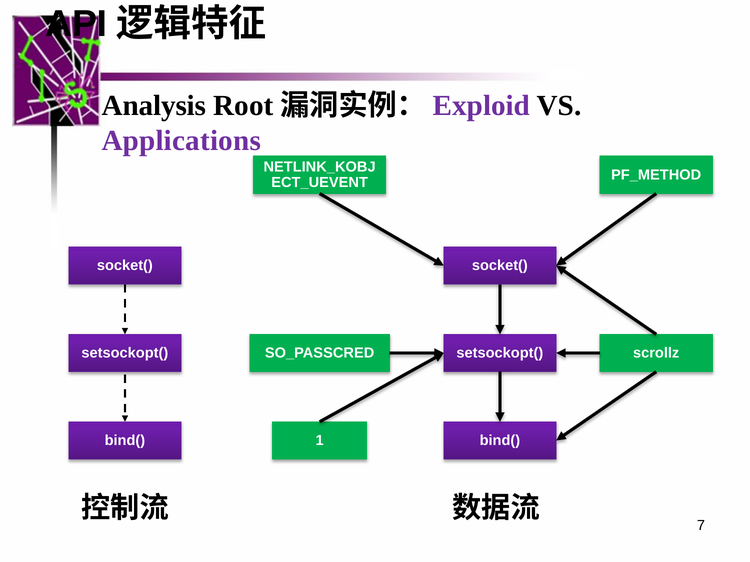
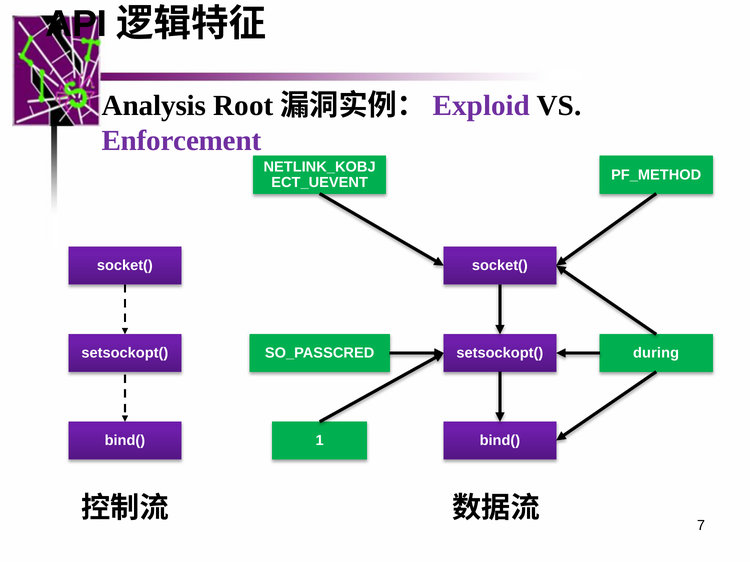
Applications: Applications -> Enforcement
scrollz: scrollz -> during
